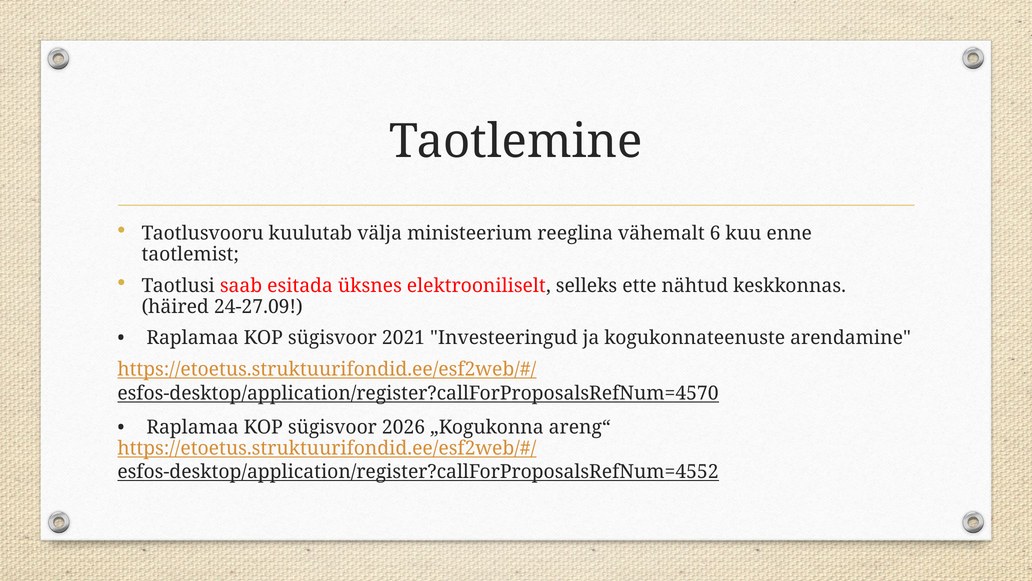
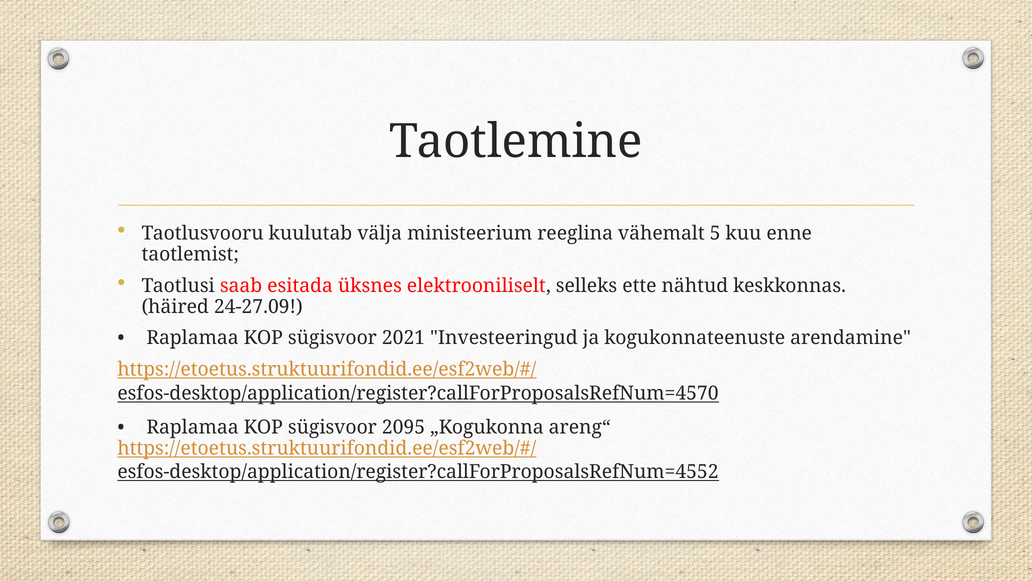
6: 6 -> 5
2026: 2026 -> 2095
